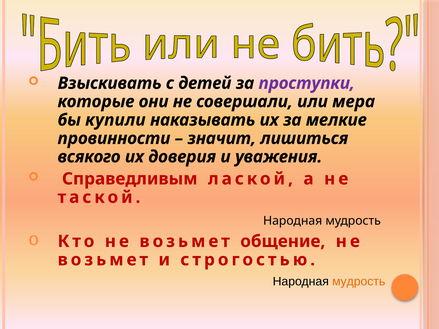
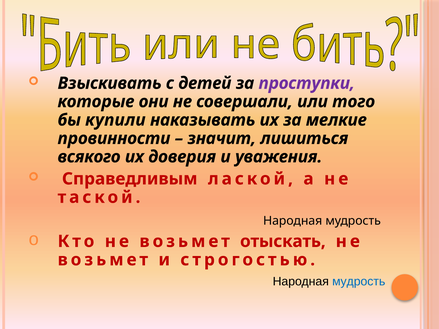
мера: мера -> того
общение: общение -> отыскать
мудрость at (359, 282) colour: orange -> blue
